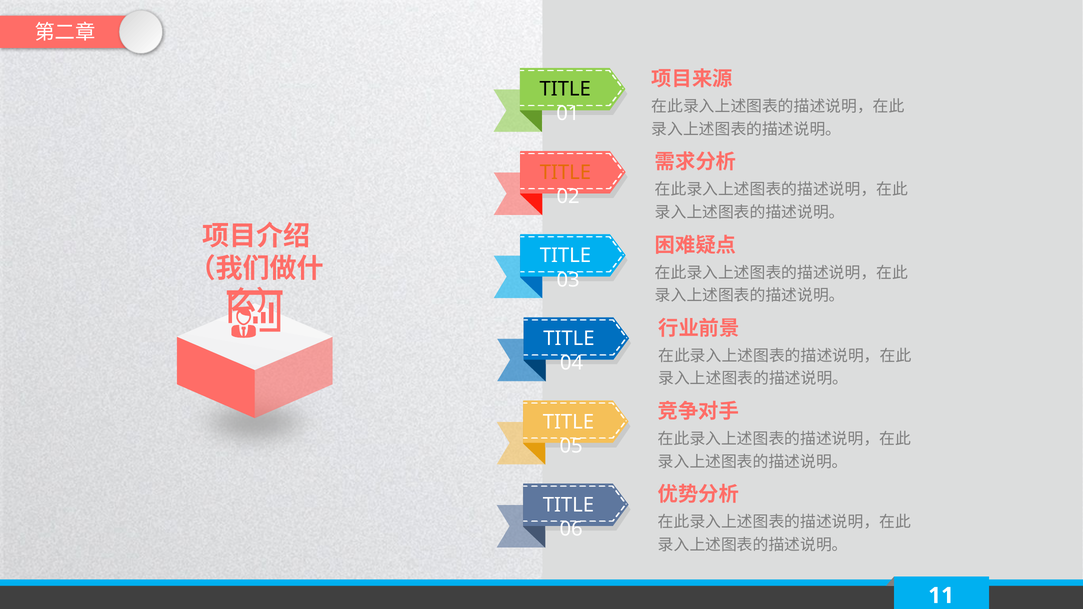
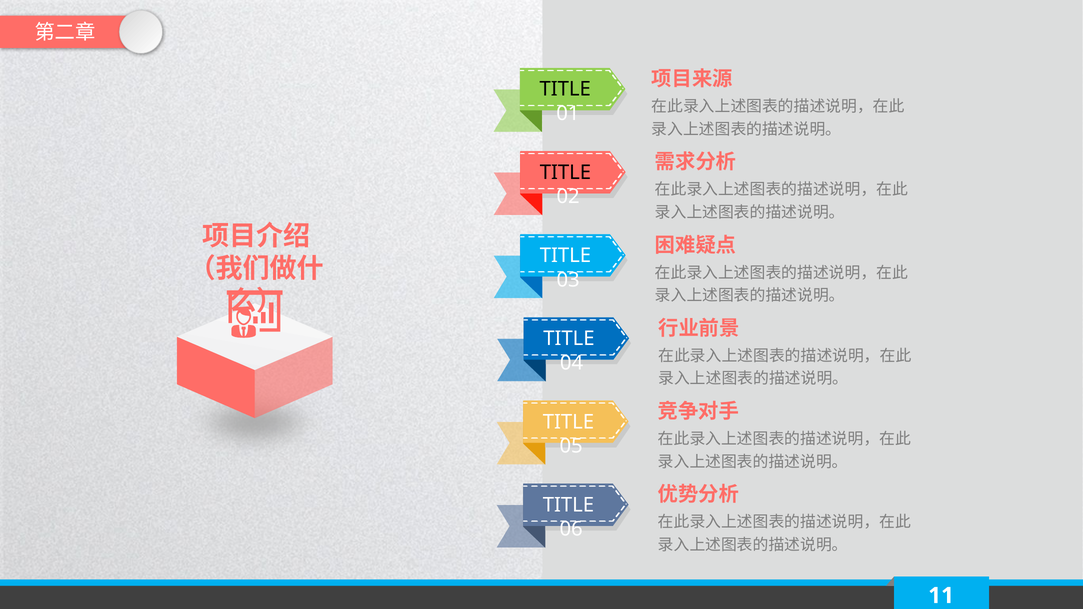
TITLE at (565, 172) colour: orange -> black
